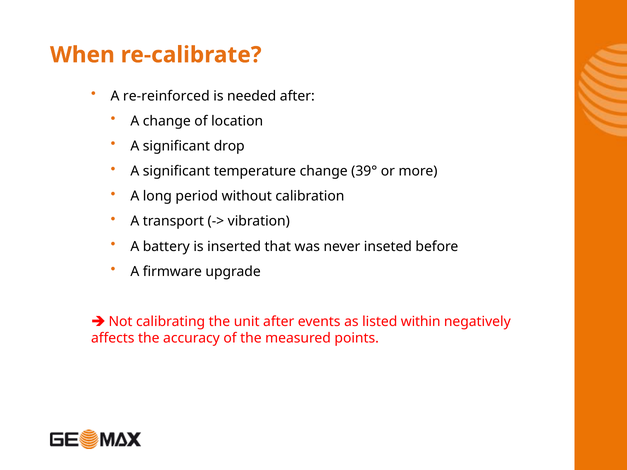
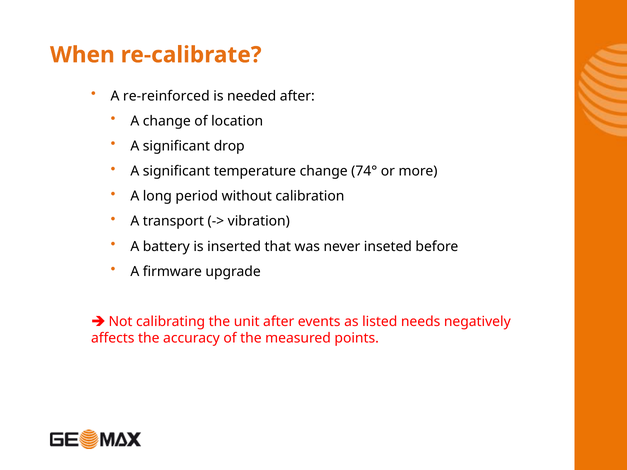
39°: 39° -> 74°
within: within -> needs
